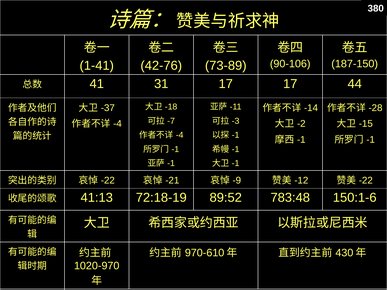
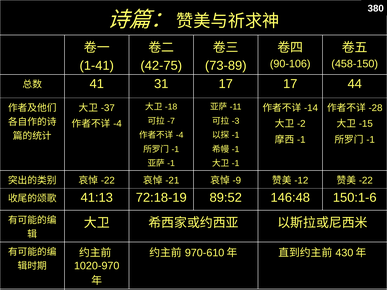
187-150: 187-150 -> 458-150
42-76: 42-76 -> 42-75
783:48: 783:48 -> 146:48
